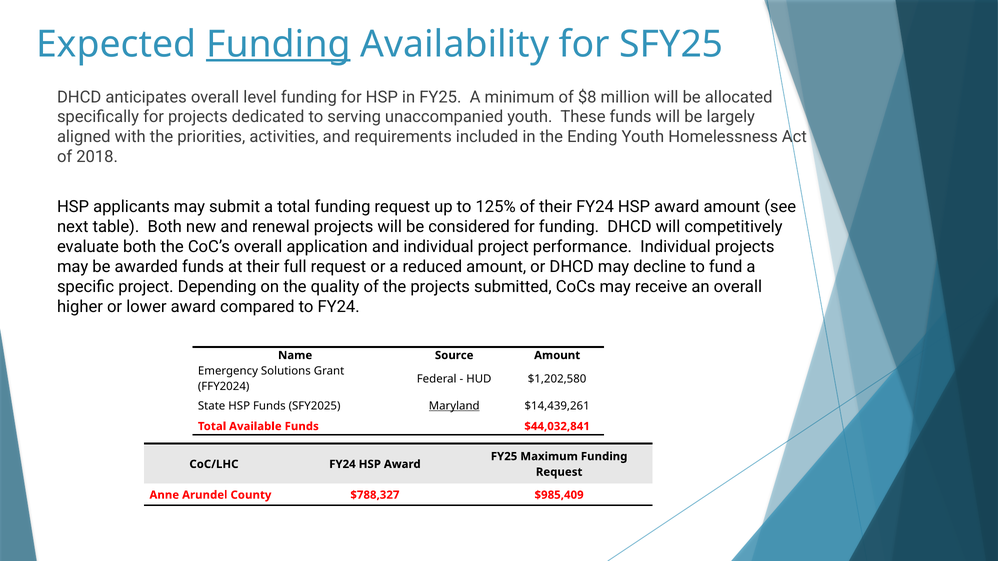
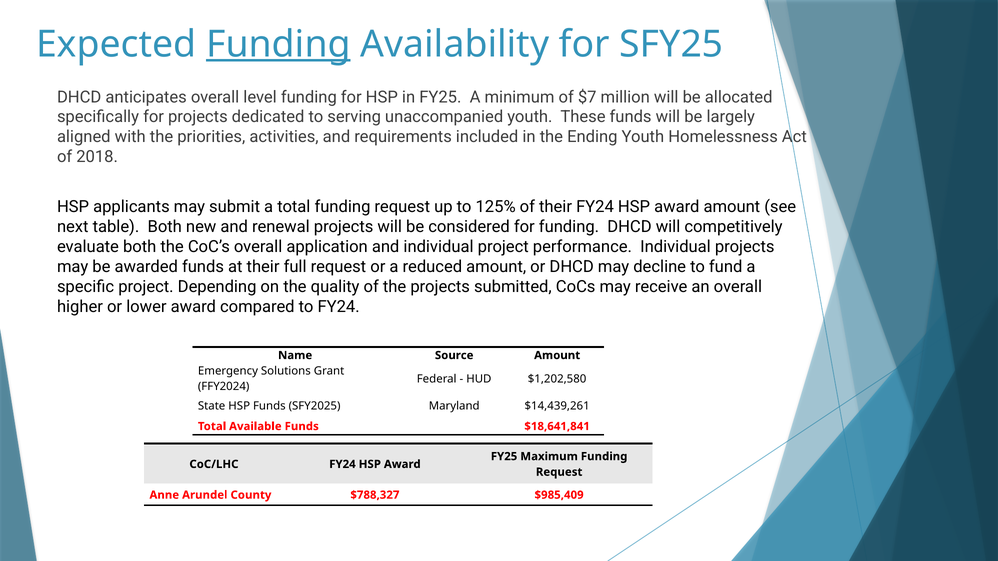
$8: $8 -> $7
Maryland underline: present -> none
$44,032,841: $44,032,841 -> $18,641,841
